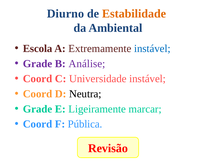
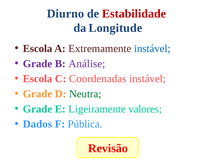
Estabilidade colour: orange -> red
Ambiental: Ambiental -> Longitude
Coord at (38, 79): Coord -> Escola
Universidade: Universidade -> Coordenadas
Coord at (38, 94): Coord -> Grade
Neutra colour: black -> green
marcar: marcar -> valores
Coord at (38, 124): Coord -> Dados
